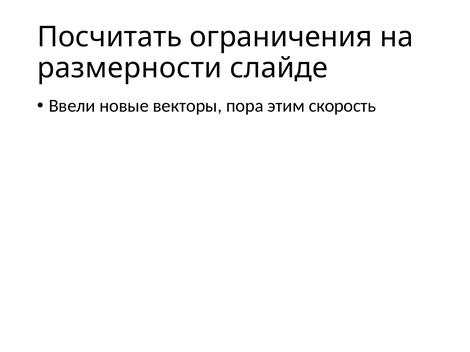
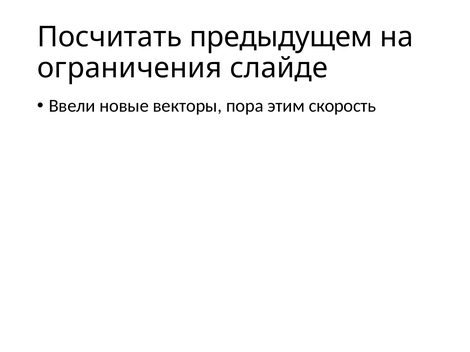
ограничения: ограничения -> предыдущем
размерности: размерности -> ограничения
